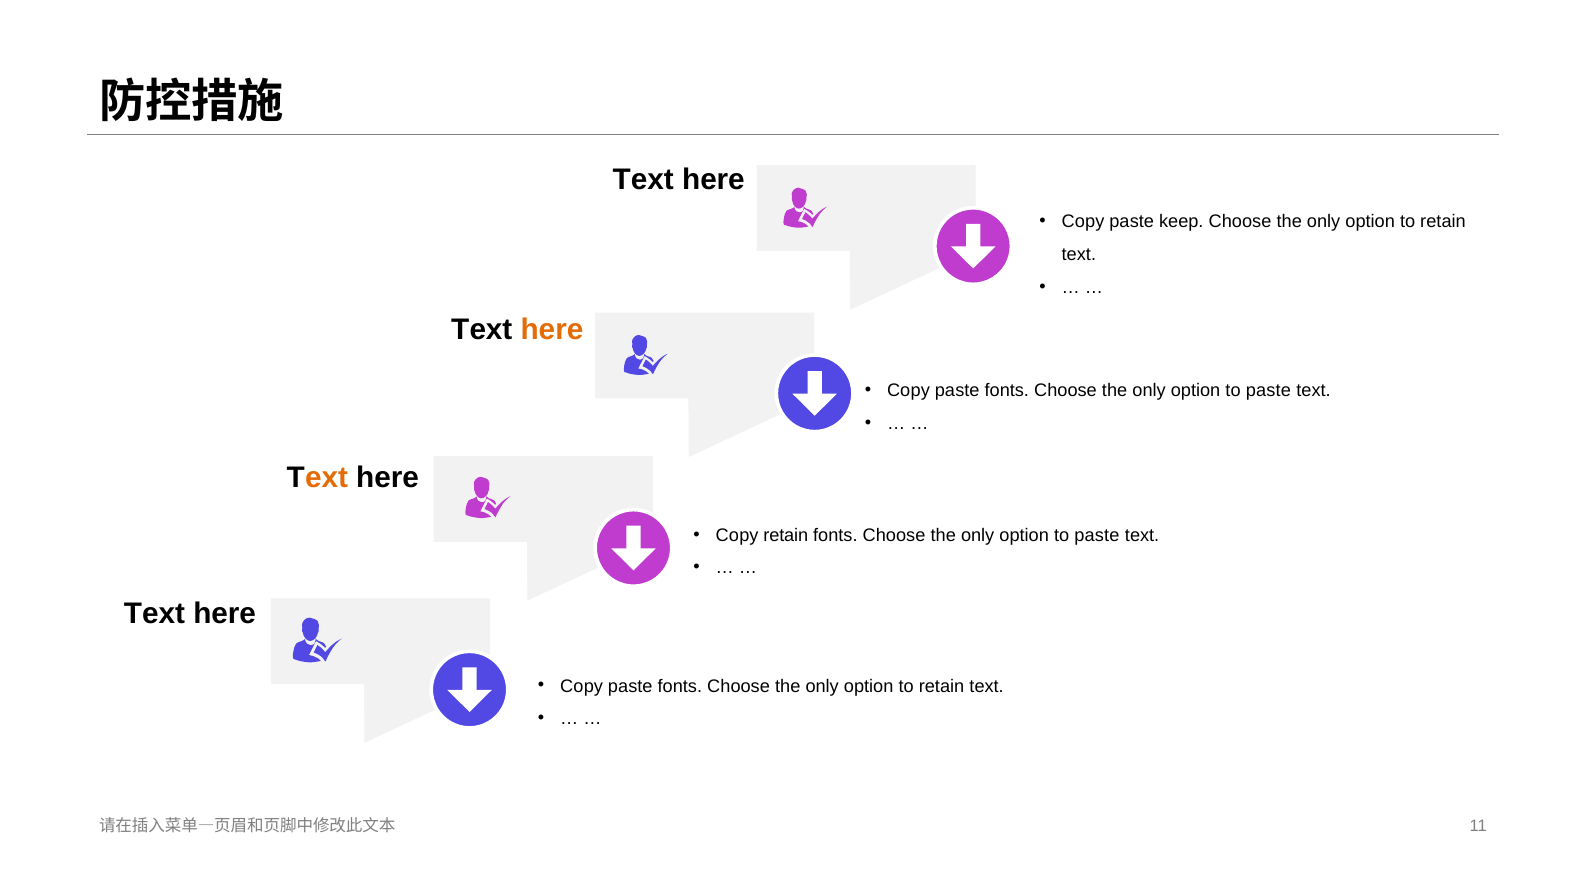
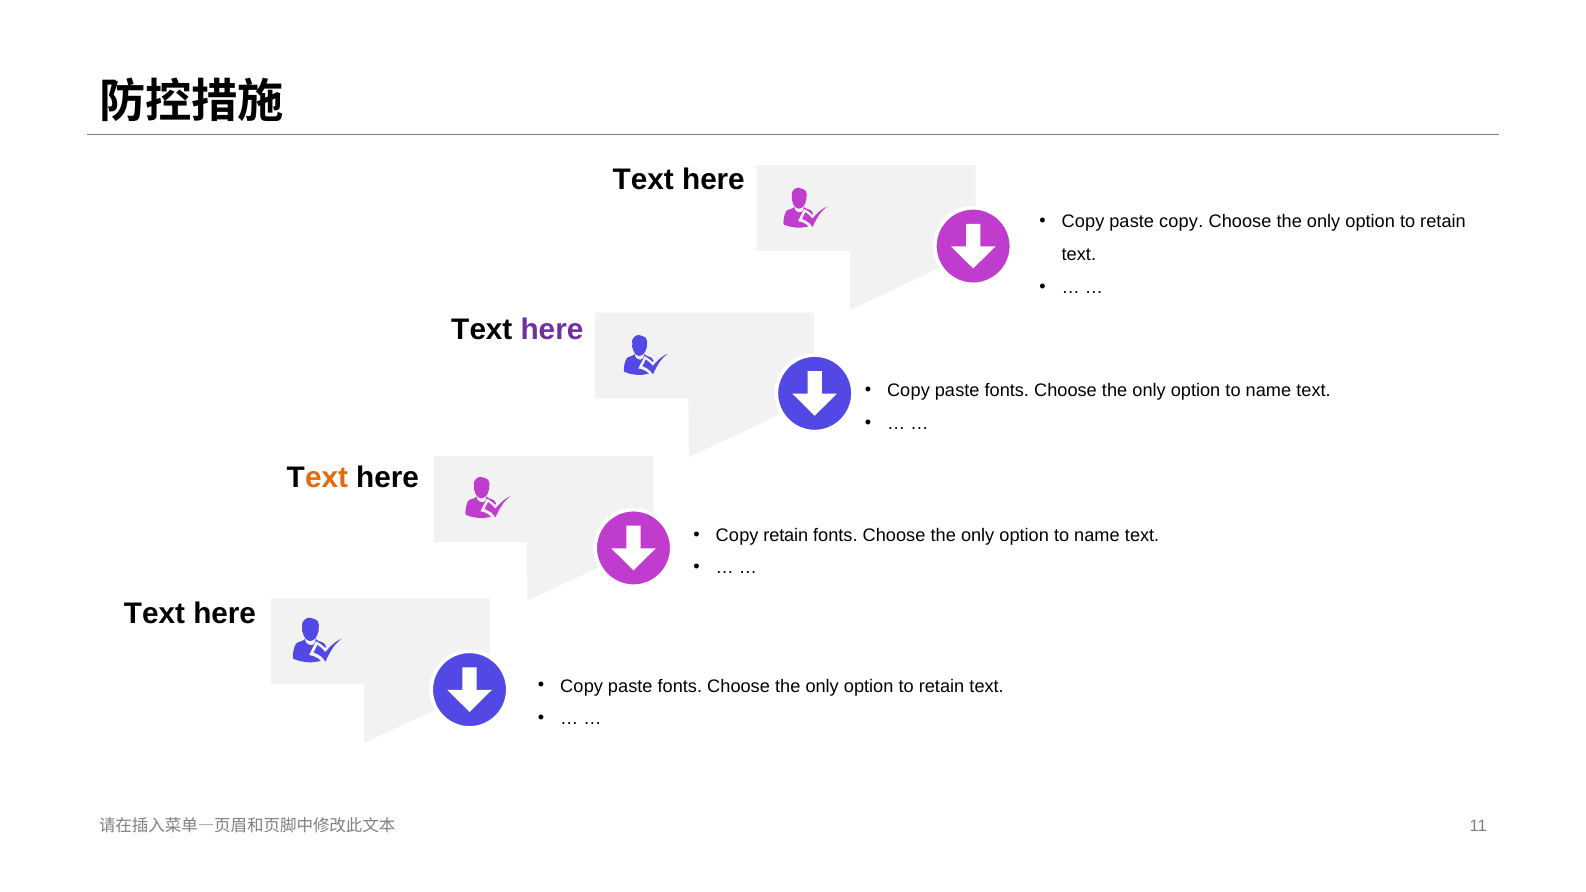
keep: keep -> copy
here at (552, 330) colour: orange -> purple
paste at (1268, 391): paste -> name
paste at (1097, 535): paste -> name
